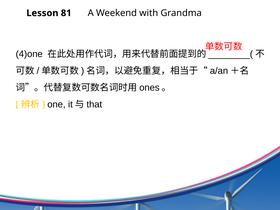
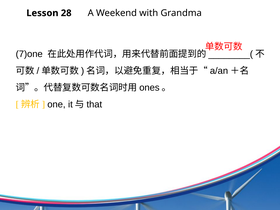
81: 81 -> 28
4)one: 4)one -> 7)one
